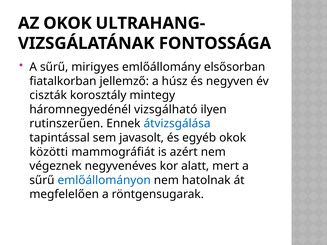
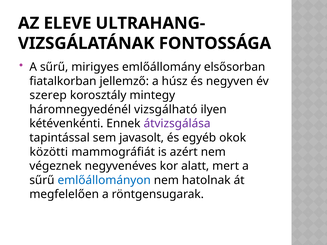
AZ OKOK: OKOK -> ELEVE
ciszták: ciszták -> szerep
rutinszerűen: rutinszerűen -> kétévenkénti
átvizsgálása colour: blue -> purple
